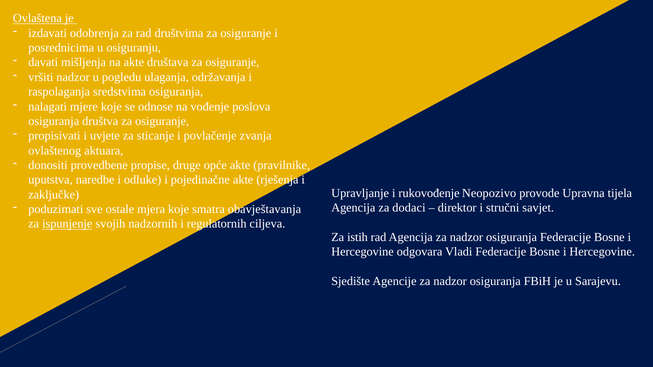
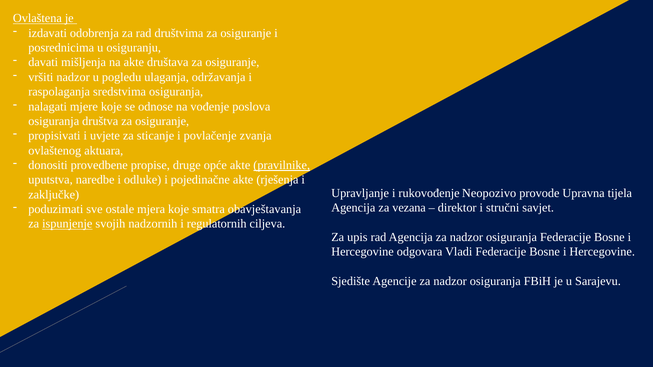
pravilnike underline: none -> present
dodaci: dodaci -> vezana
istih: istih -> upis
